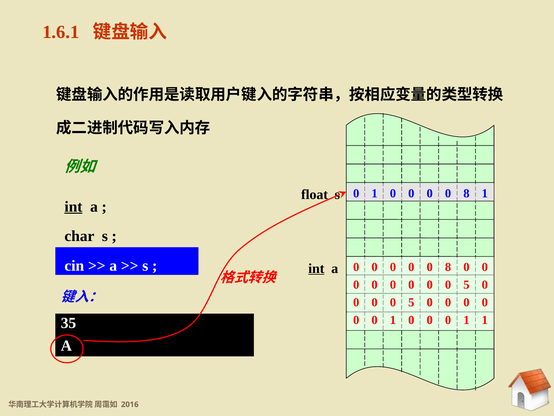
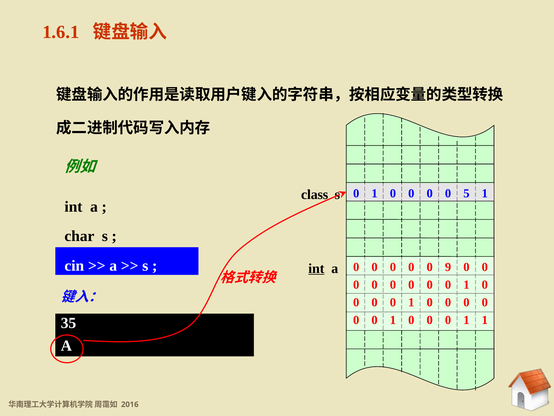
8 at (466, 193): 8 -> 5
float: float -> class
int at (73, 206) underline: present -> none
8 at (448, 267): 8 -> 9
5 at (466, 284): 5 -> 1
5 at (411, 302): 5 -> 1
